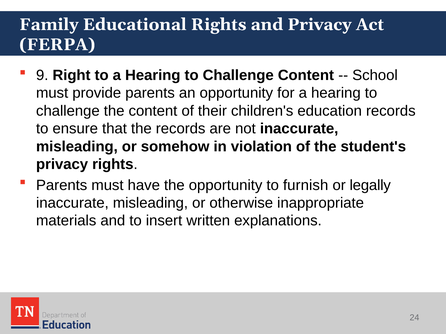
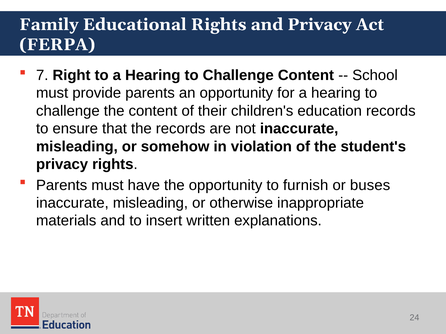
9: 9 -> 7
legally: legally -> buses
